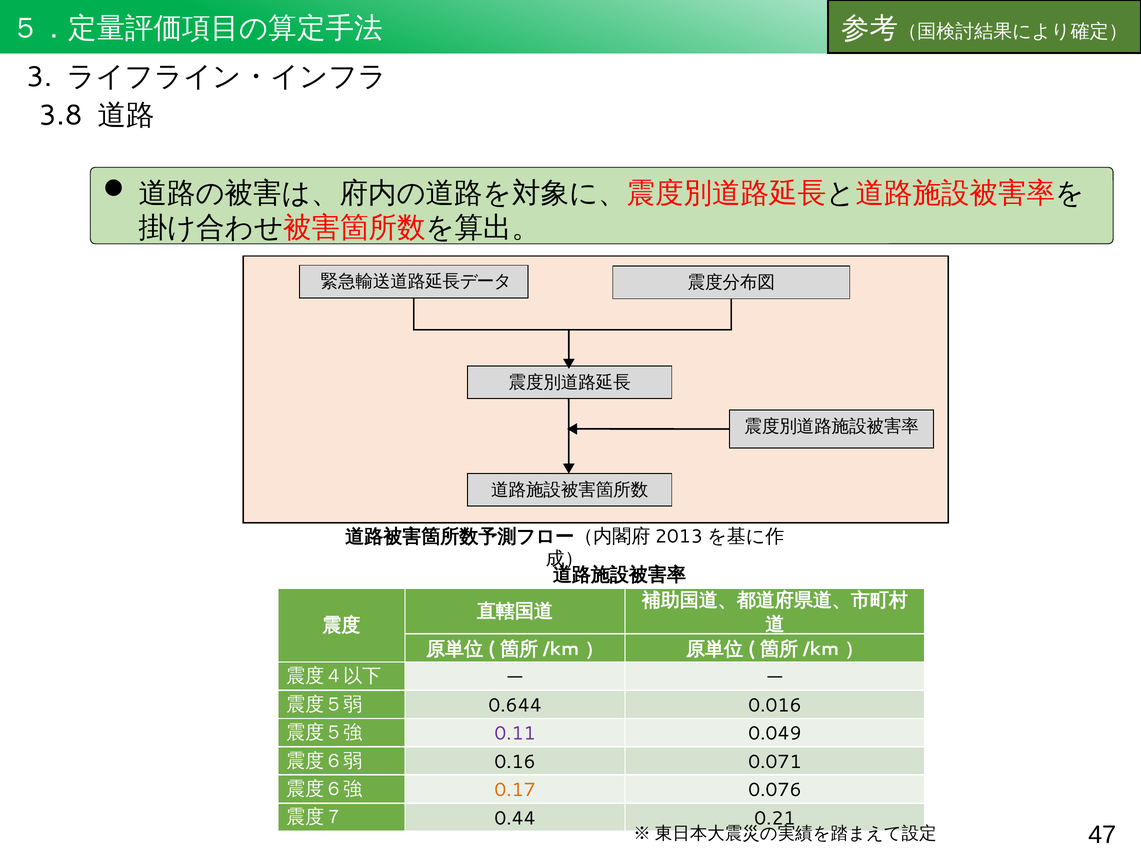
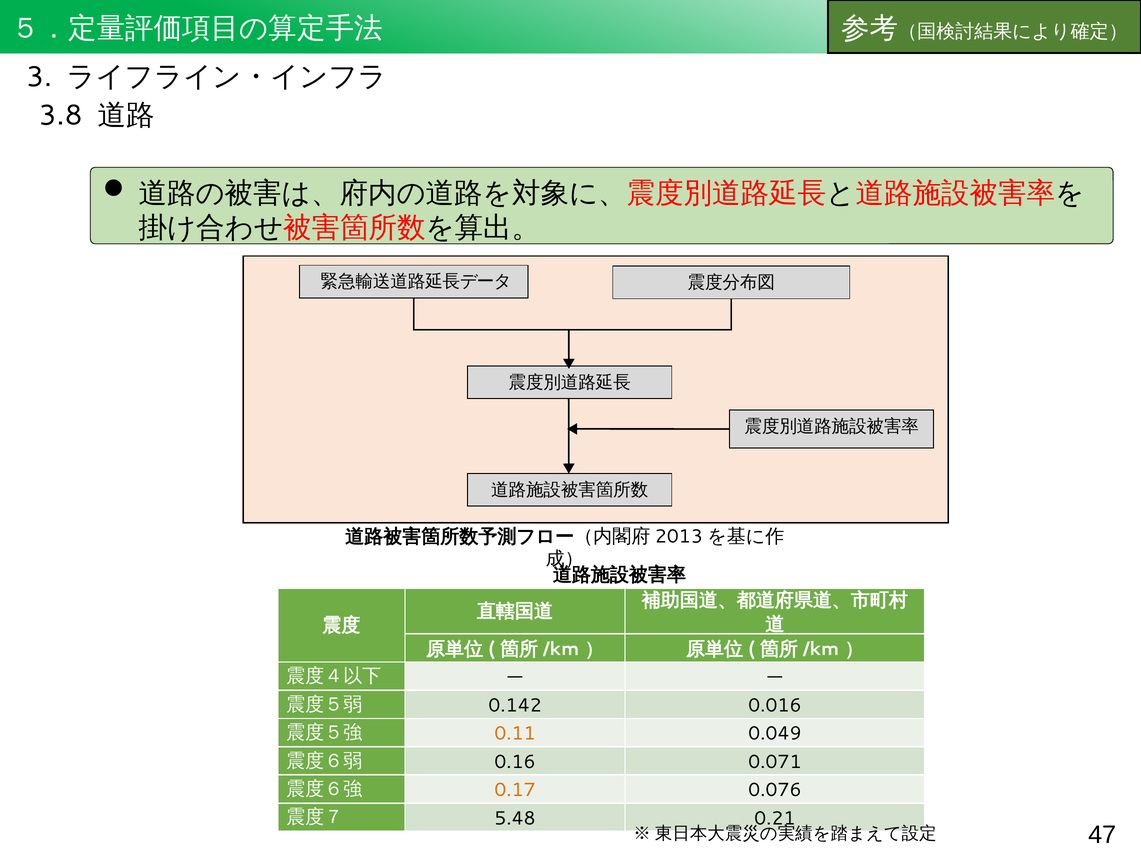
0.644: 0.644 -> 0.142
0.11 colour: purple -> orange
0.44: 0.44 -> 5.48
